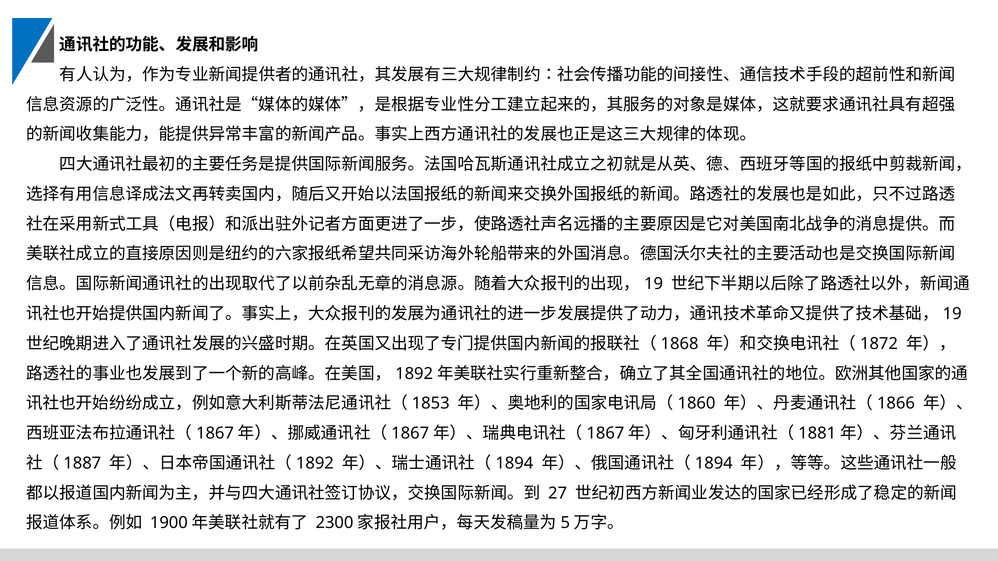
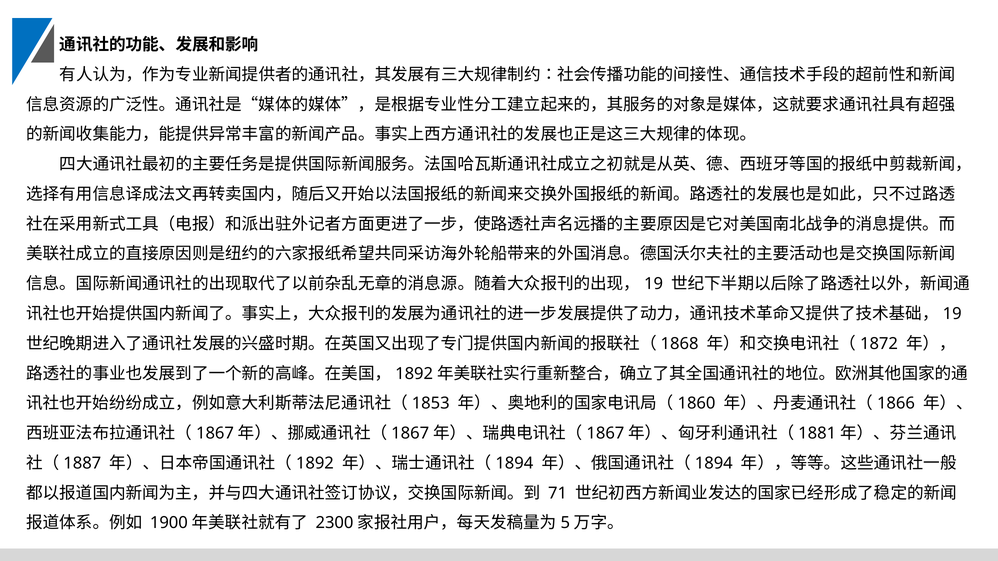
27: 27 -> 71
